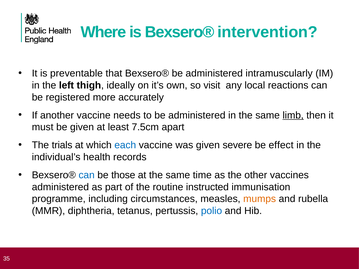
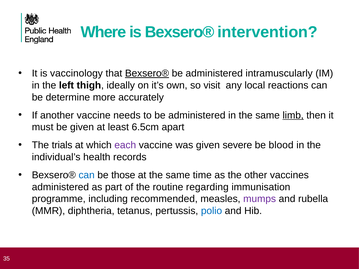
preventable: preventable -> vaccinology
Bexsero® at (147, 73) underline: none -> present
registered: registered -> determine
7.5cm: 7.5cm -> 6.5cm
each colour: blue -> purple
effect: effect -> blood
instructed: instructed -> regarding
circumstances: circumstances -> recommended
mumps colour: orange -> purple
